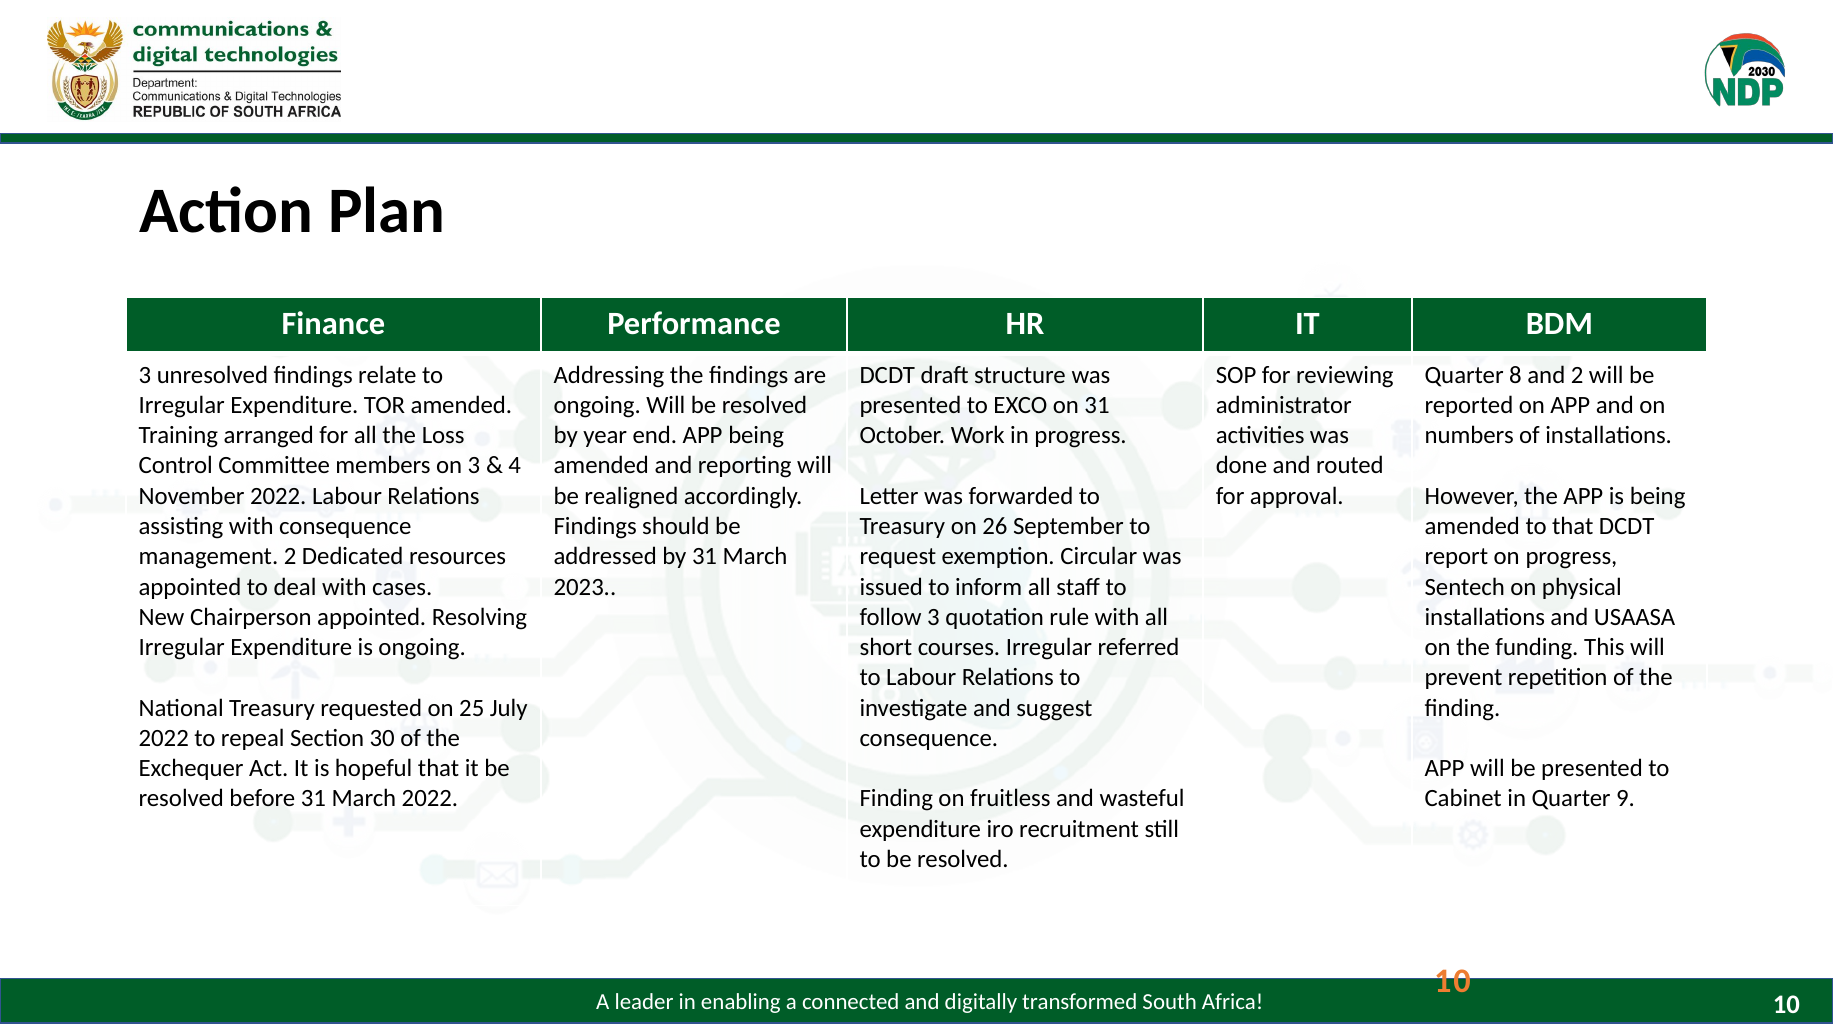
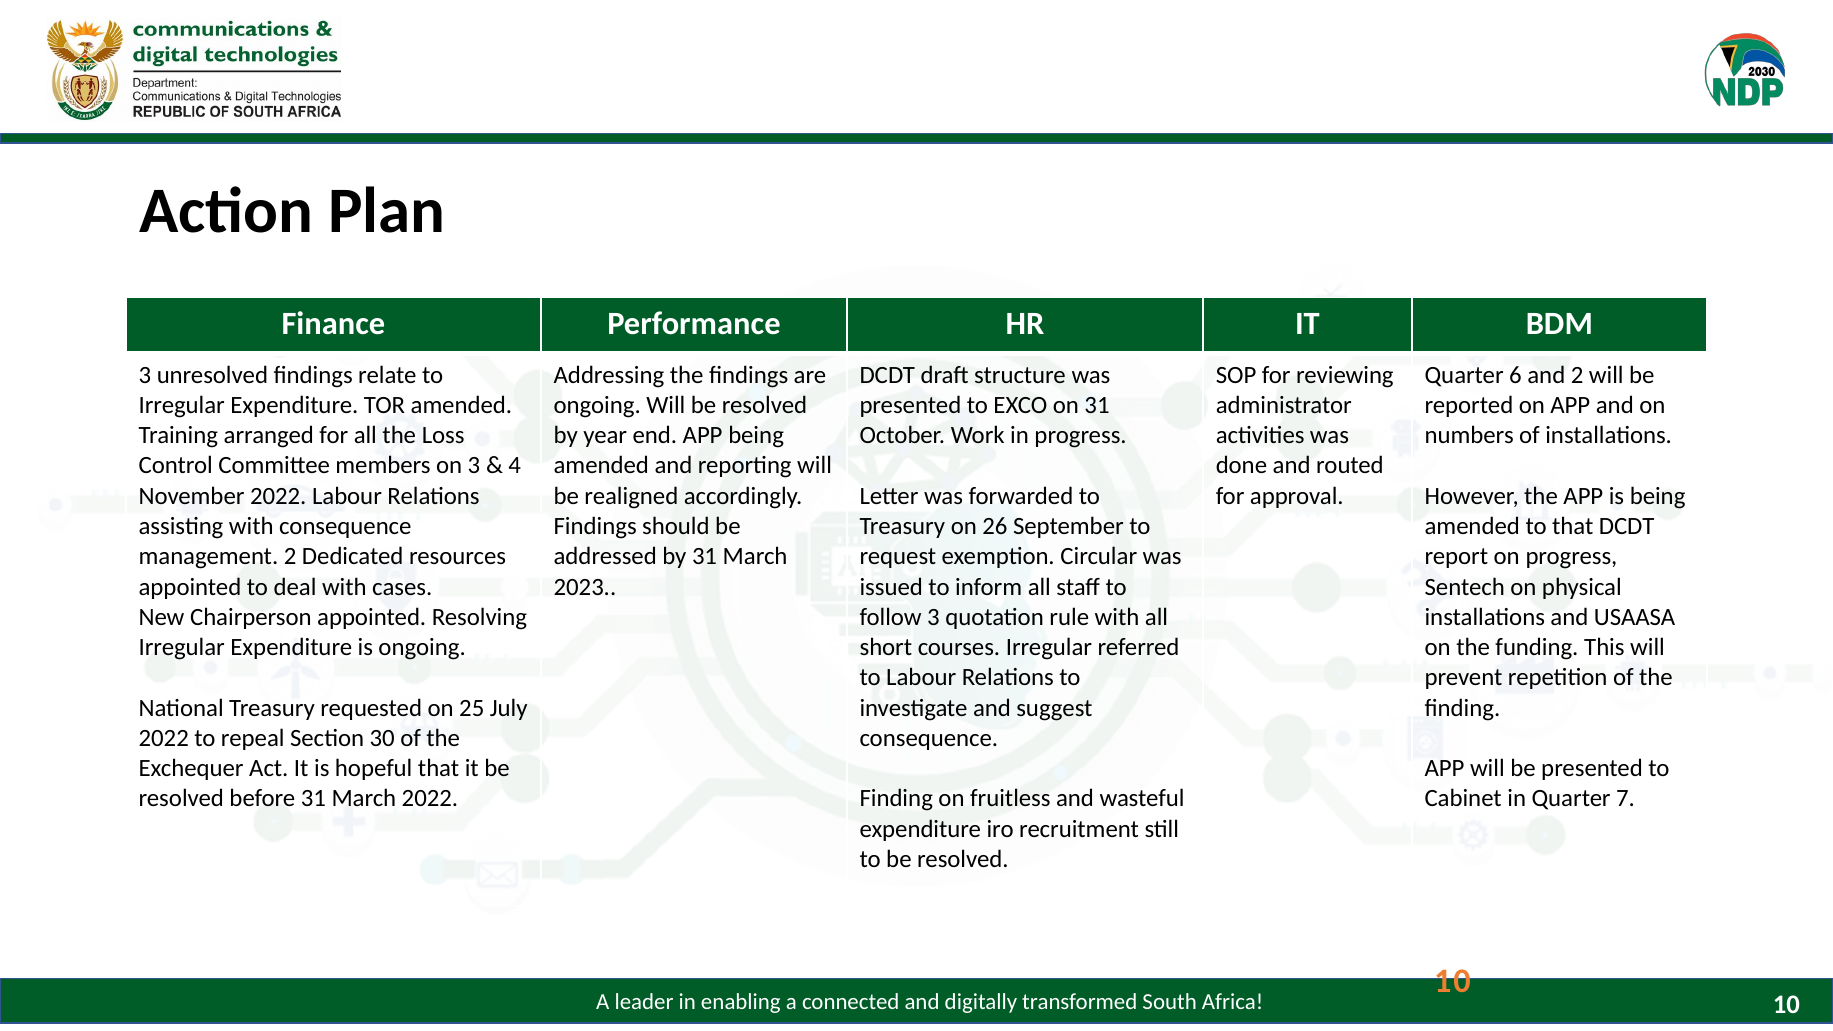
8: 8 -> 6
9: 9 -> 7
